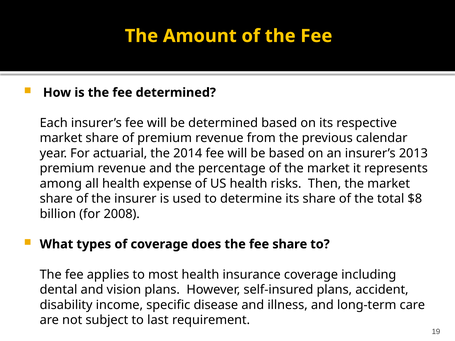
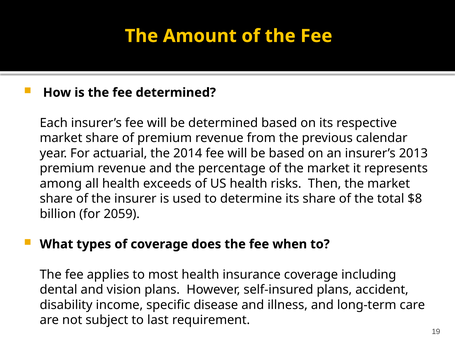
expense: expense -> exceeds
2008: 2008 -> 2059
fee share: share -> when
